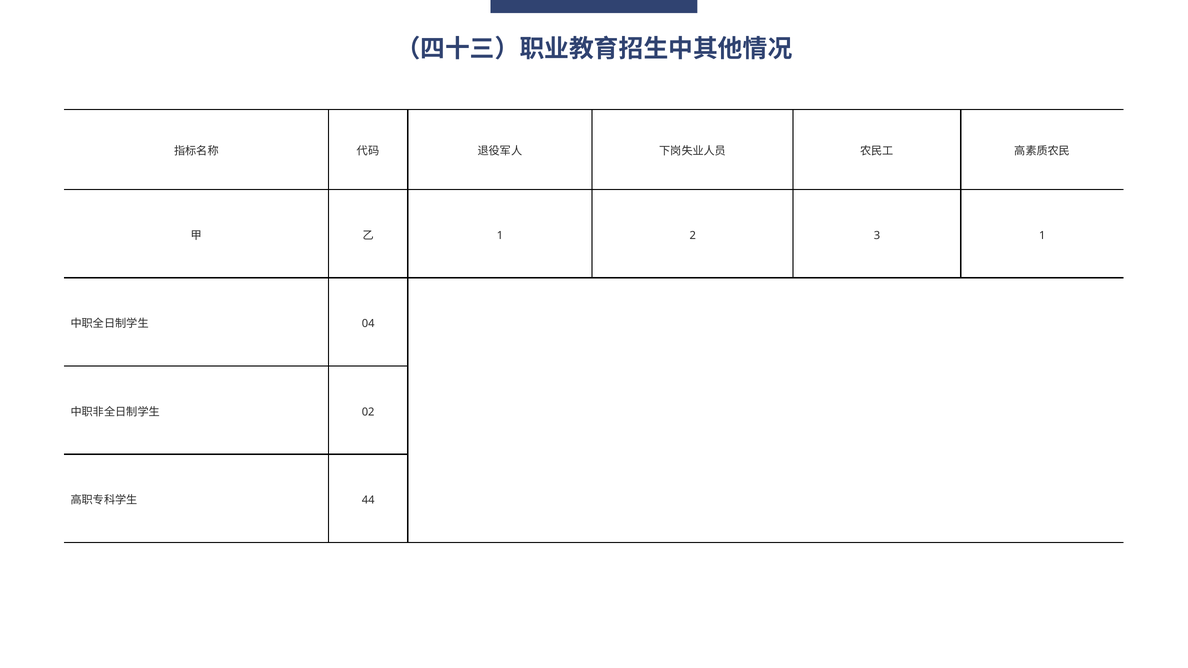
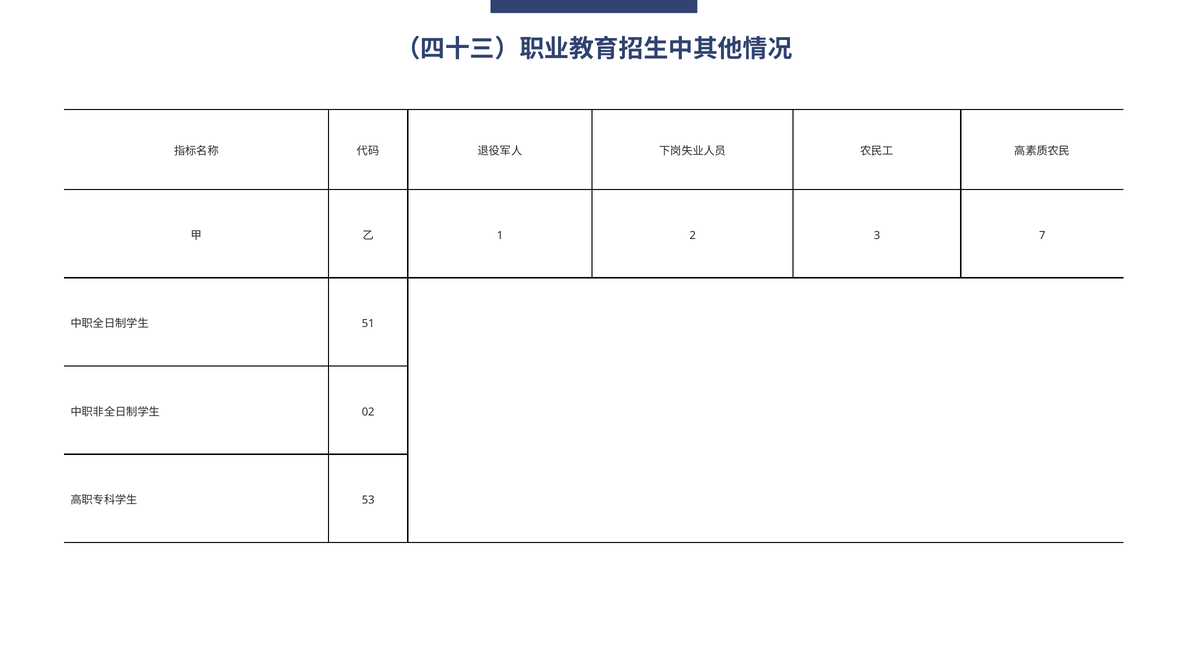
3 1: 1 -> 7
04: 04 -> 51
44: 44 -> 53
